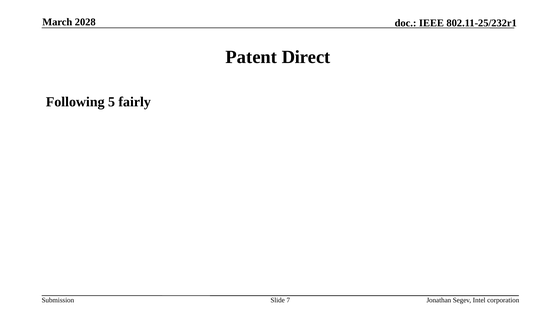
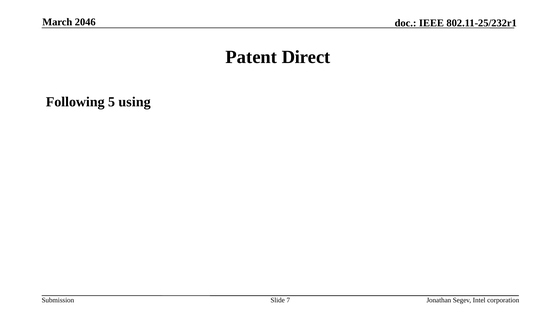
2028: 2028 -> 2046
fairly: fairly -> using
